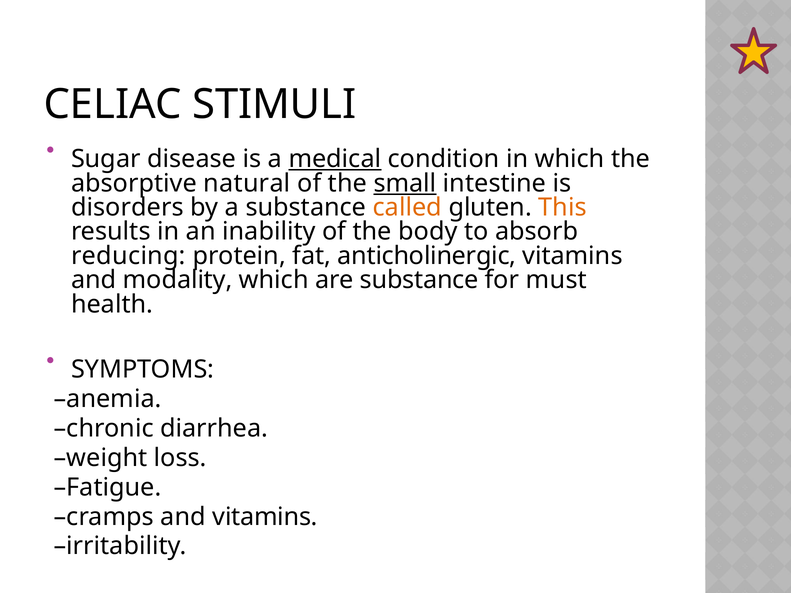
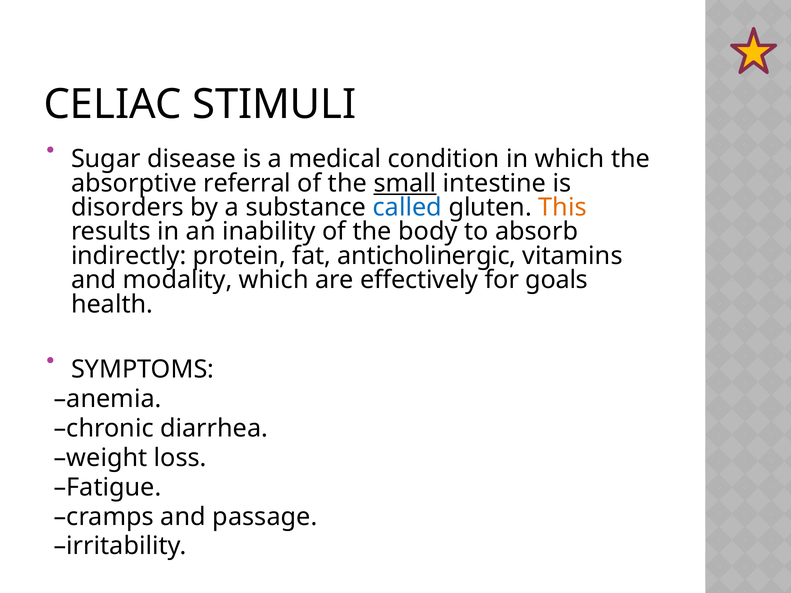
medical underline: present -> none
natural: natural -> referral
called colour: orange -> blue
reducing: reducing -> indirectly
are substance: substance -> effectively
must: must -> goals
and vitamins: vitamins -> passage
